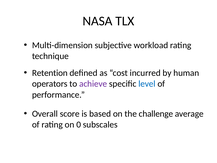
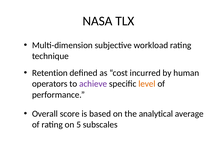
level colour: blue -> orange
challenge: challenge -> analytical
0: 0 -> 5
